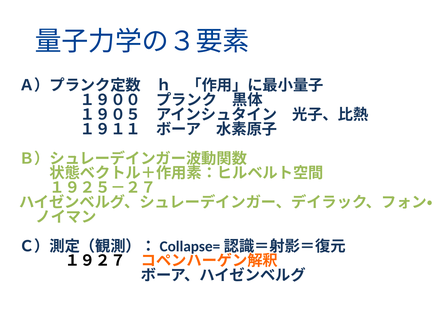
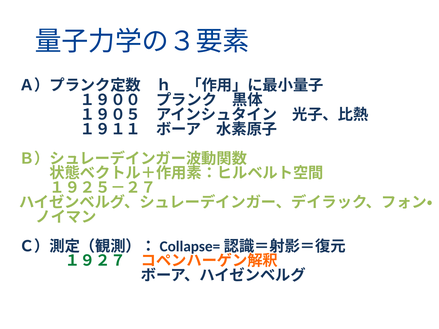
１９２７ colour: black -> green
